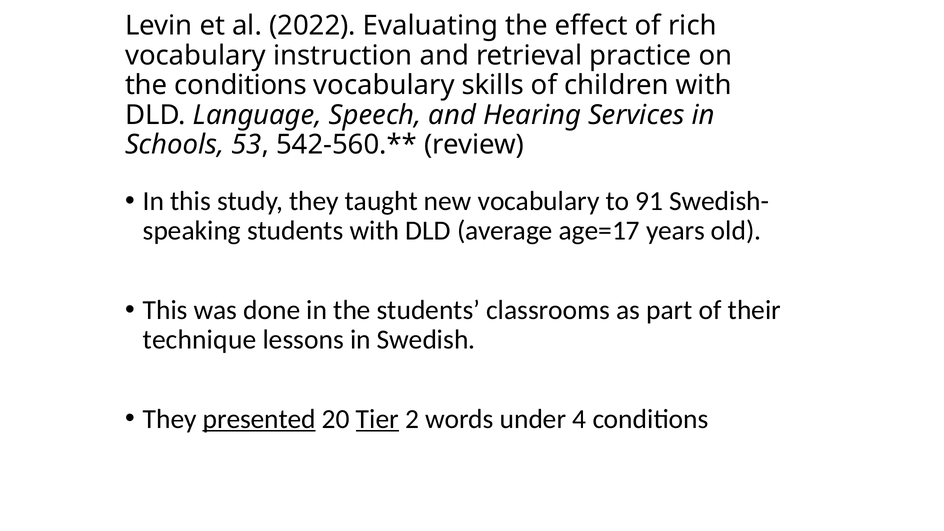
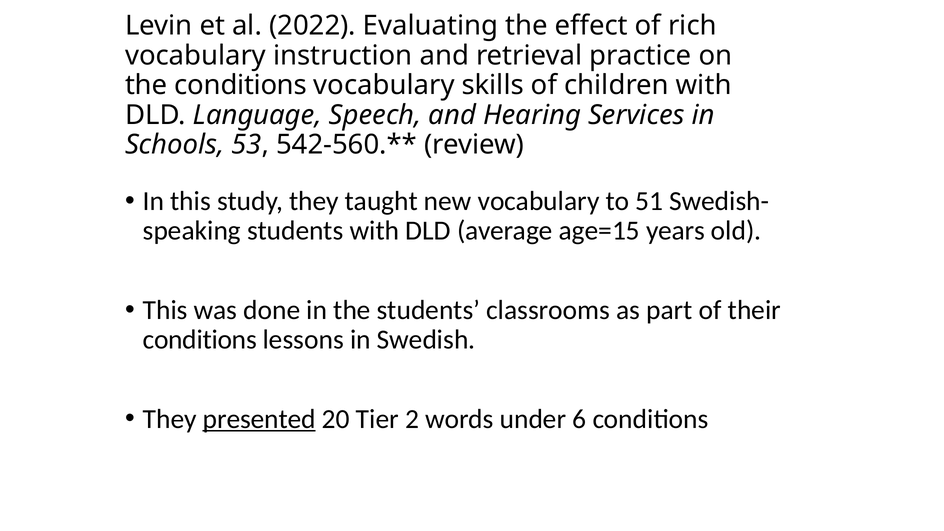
91: 91 -> 51
age=17: age=17 -> age=15
technique at (200, 340): technique -> conditions
Tier underline: present -> none
4: 4 -> 6
